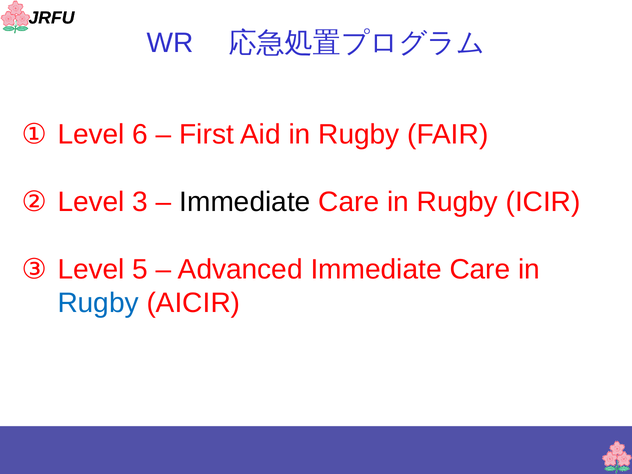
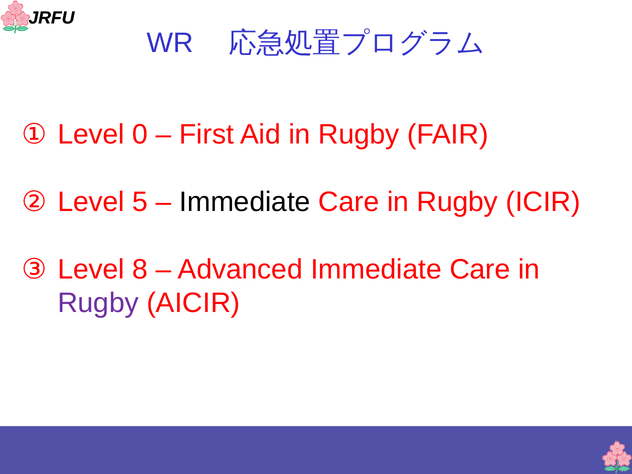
6: 6 -> 0
3: 3 -> 5
5: 5 -> 8
Rugby at (98, 303) colour: blue -> purple
